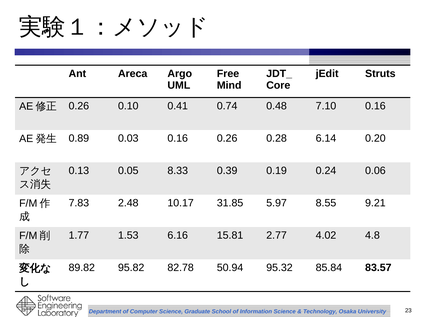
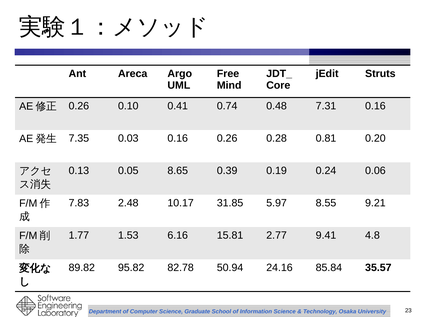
7.10: 7.10 -> 7.31
0.89: 0.89 -> 7.35
6.14: 6.14 -> 0.81
8.33: 8.33 -> 8.65
4.02: 4.02 -> 9.41
95.32: 95.32 -> 24.16
83.57: 83.57 -> 35.57
